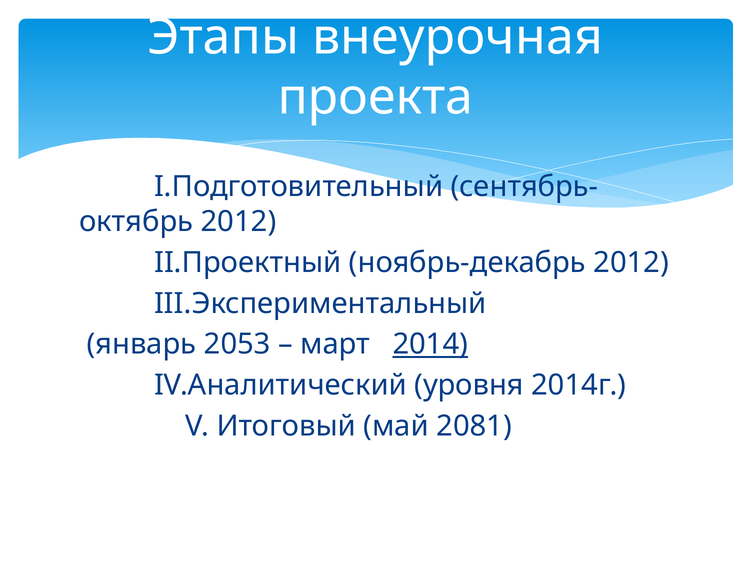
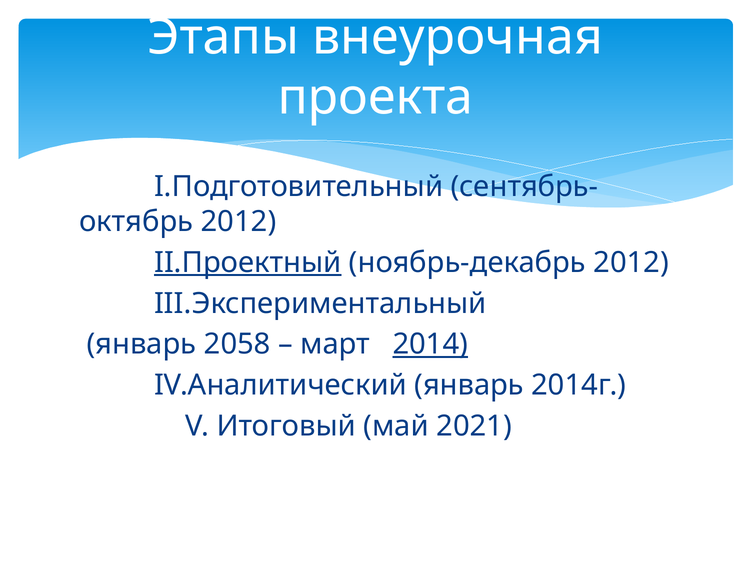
II.Проектный underline: none -> present
2053: 2053 -> 2058
IV.Аналитический уровня: уровня -> январь
2081: 2081 -> 2021
